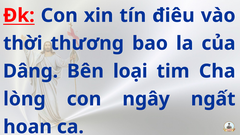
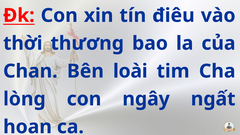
Dâng: Dâng -> Chan
loại: loại -> loài
